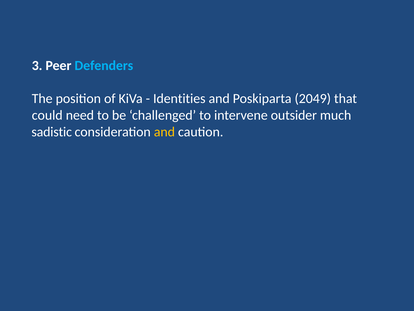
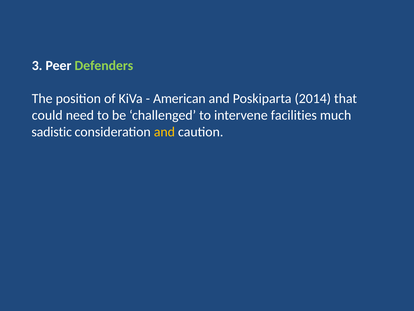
Defenders colour: light blue -> light green
Identities: Identities -> American
2049: 2049 -> 2014
outsider: outsider -> facilities
